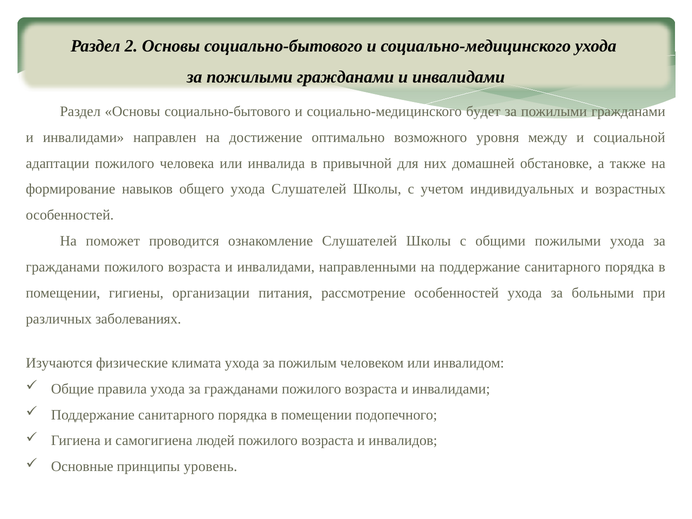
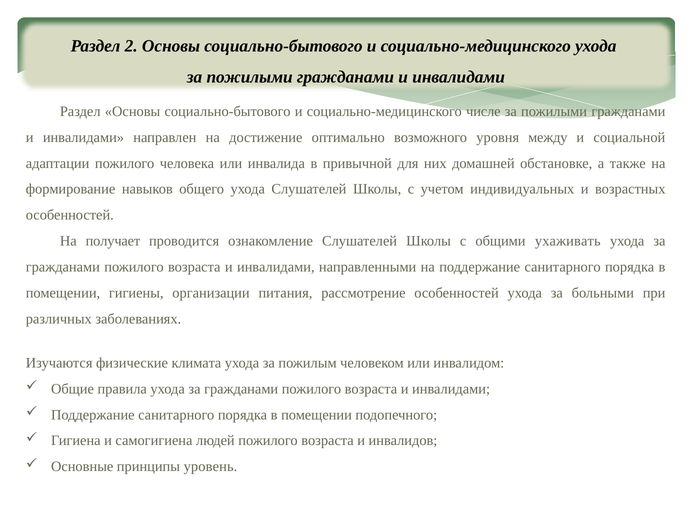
будет: будет -> числе
поможет: поможет -> получает
общими пожилыми: пожилыми -> ухаживать
